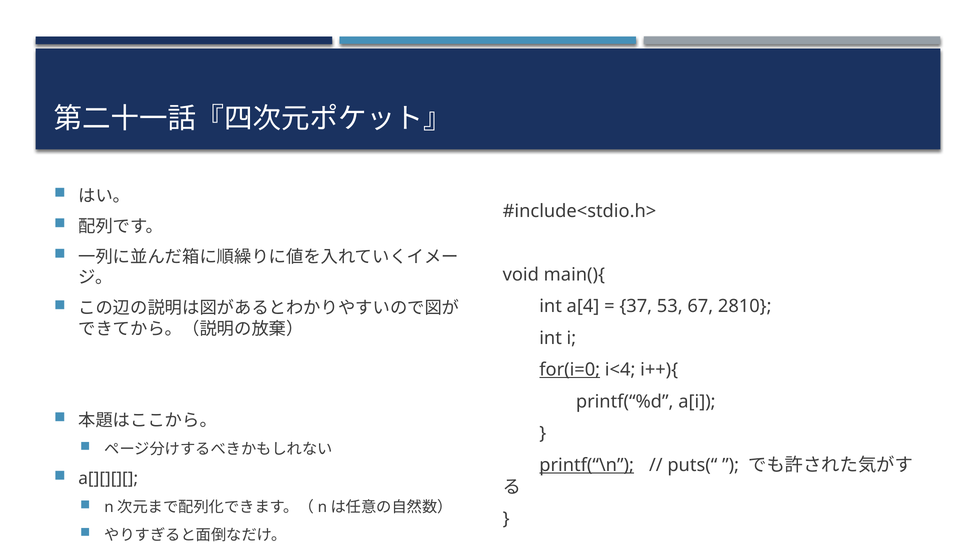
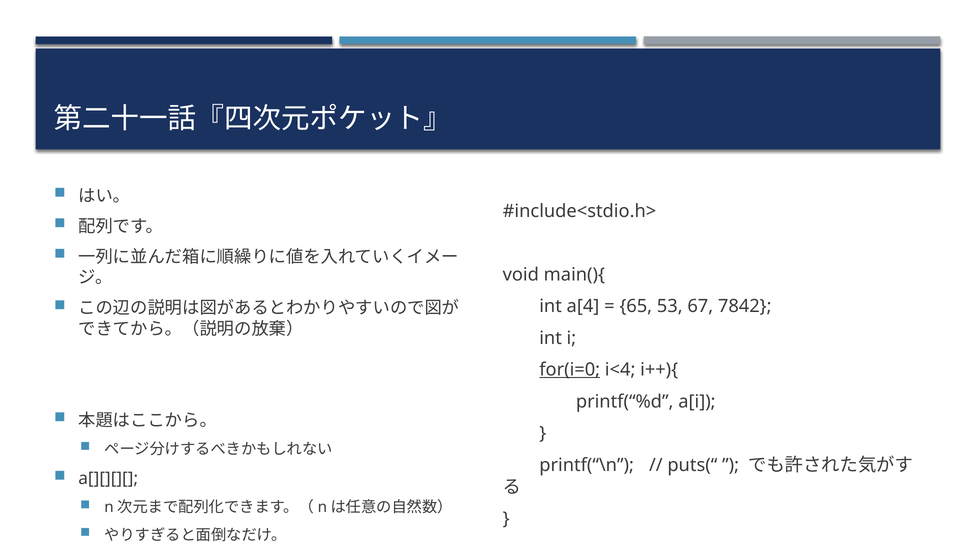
37: 37 -> 65
2810: 2810 -> 7842
printf(“\n underline: present -> none
